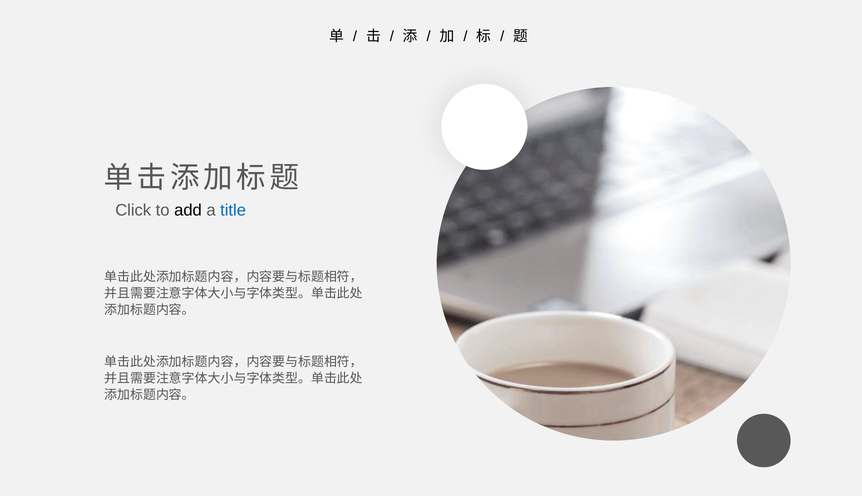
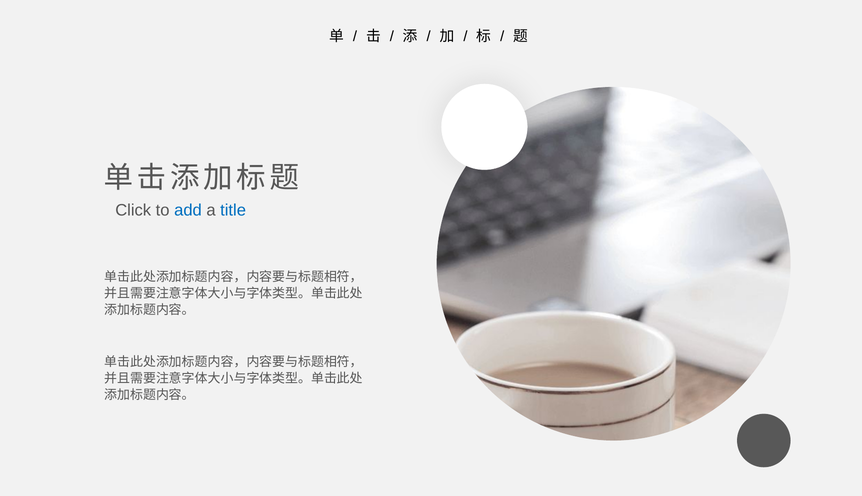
add colour: black -> blue
